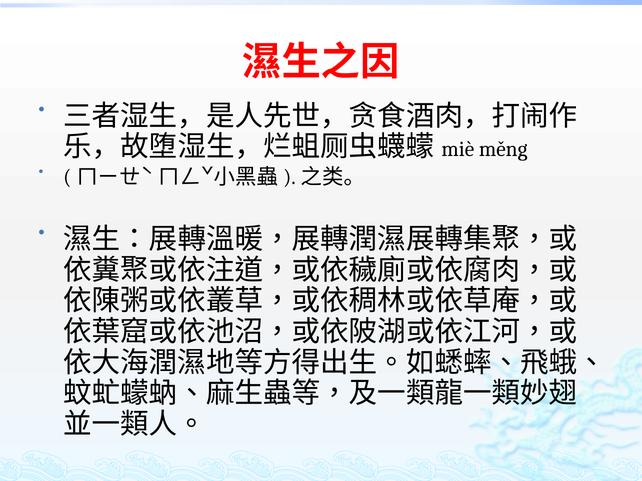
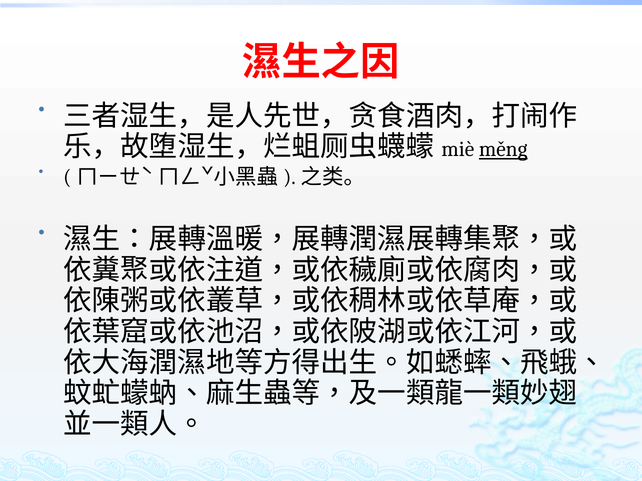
měng underline: none -> present
